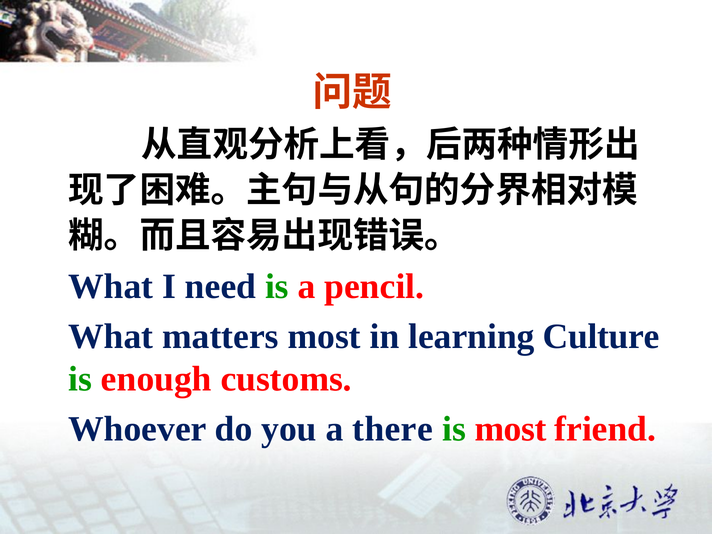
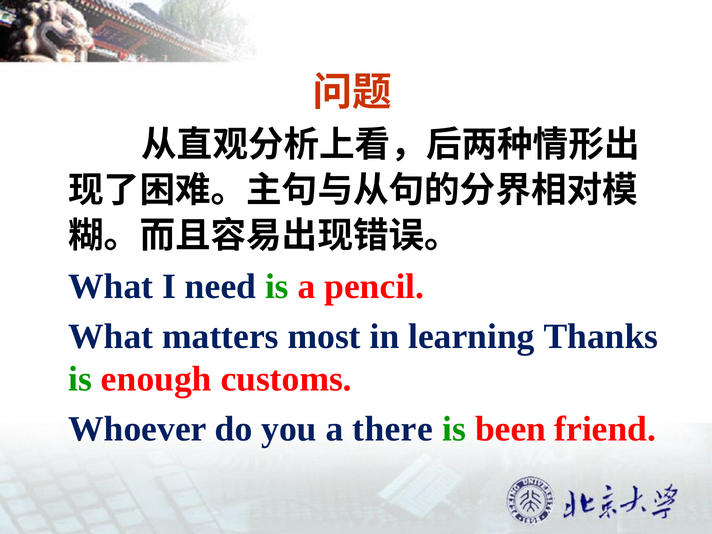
Culture: Culture -> Thanks
is most: most -> been
